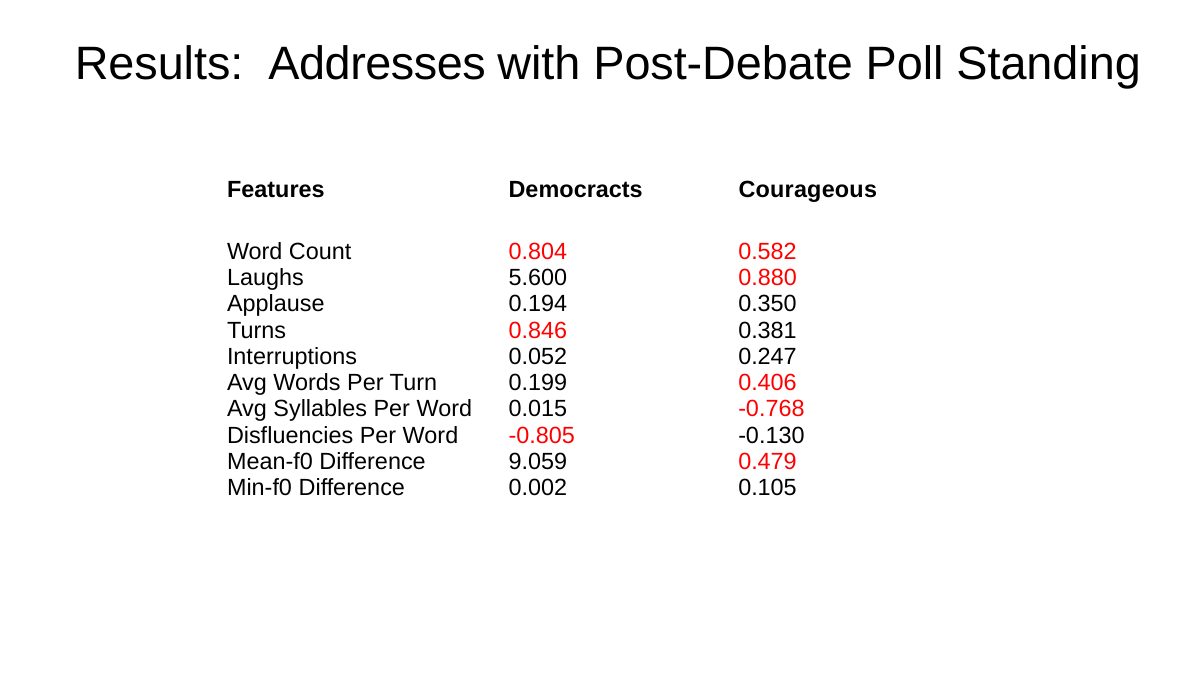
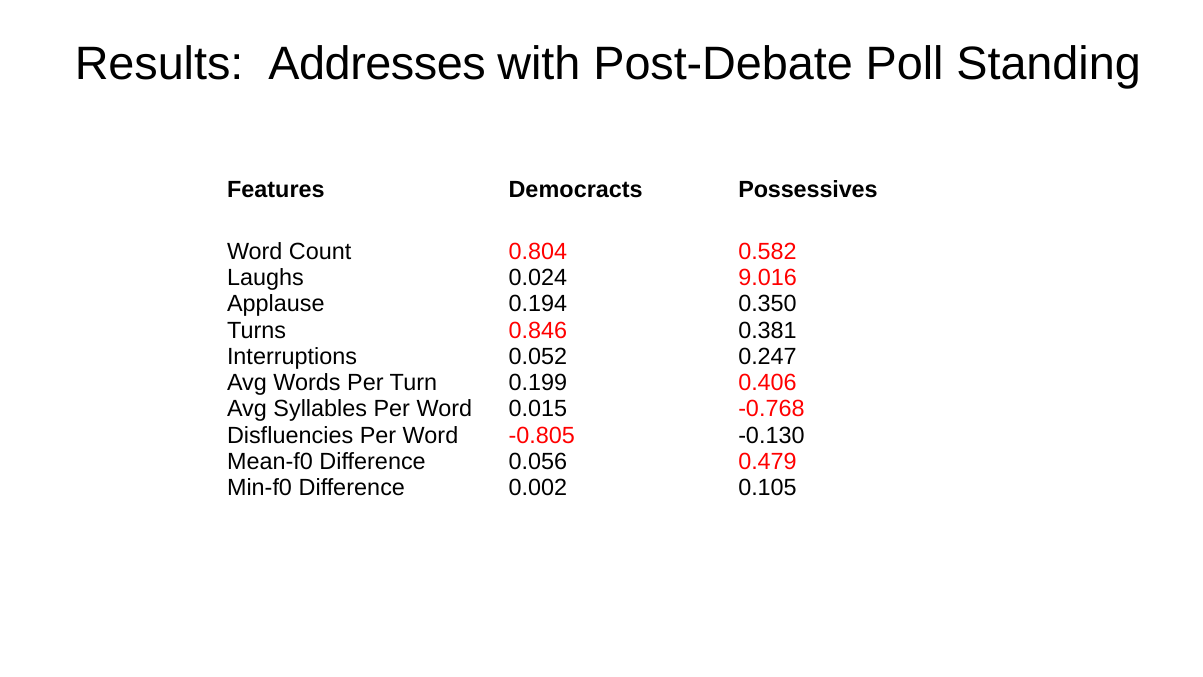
Courageous: Courageous -> Possessives
5.600: 5.600 -> 0.024
0.880: 0.880 -> 9.016
9.059: 9.059 -> 0.056
